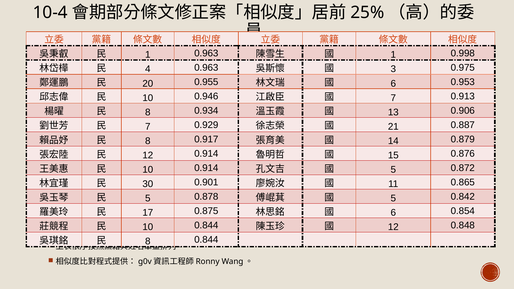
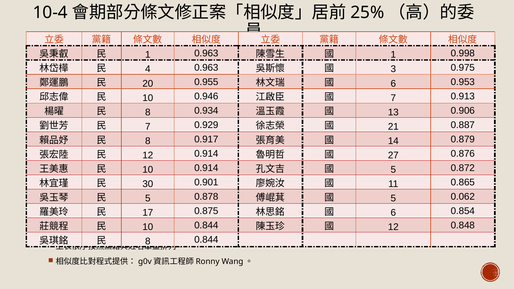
15: 15 -> 27
0.842: 0.842 -> 0.062
